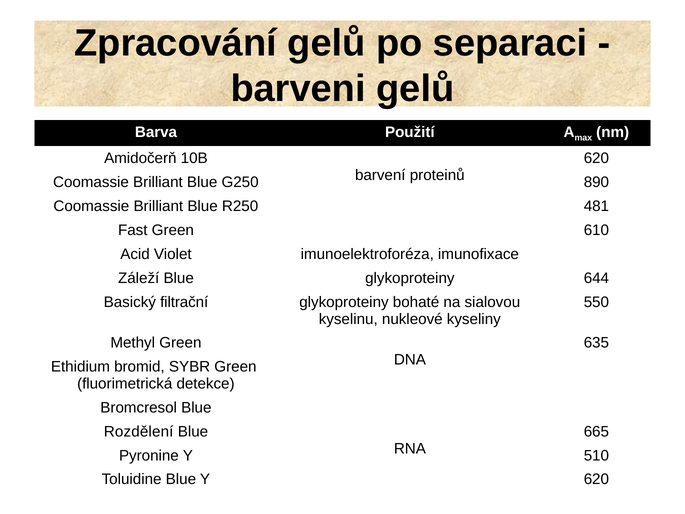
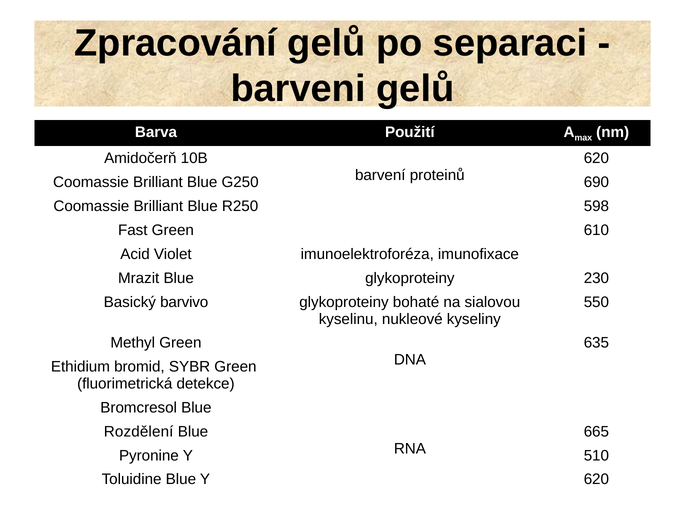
890: 890 -> 690
481: 481 -> 598
Záleží: Záleží -> Mrazit
644: 644 -> 230
filtrační: filtrační -> barvivo
